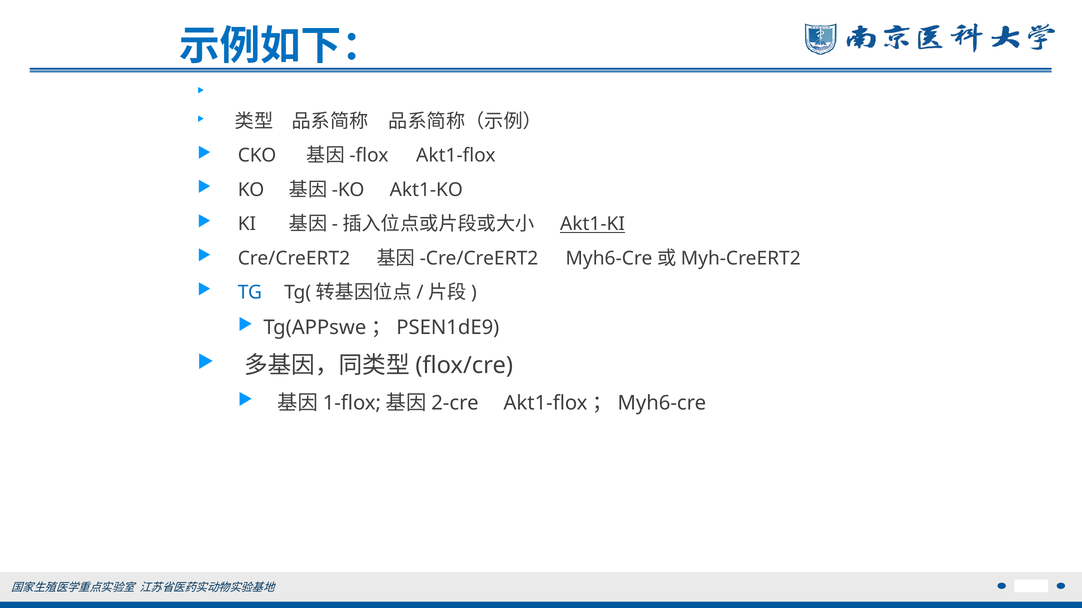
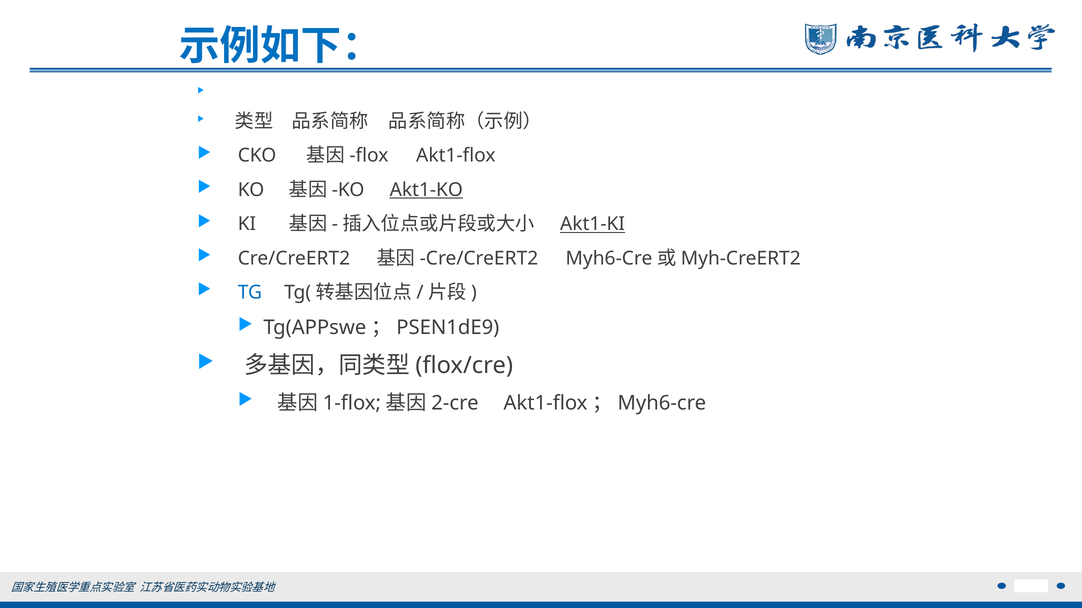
Akt1-KO underline: none -> present
